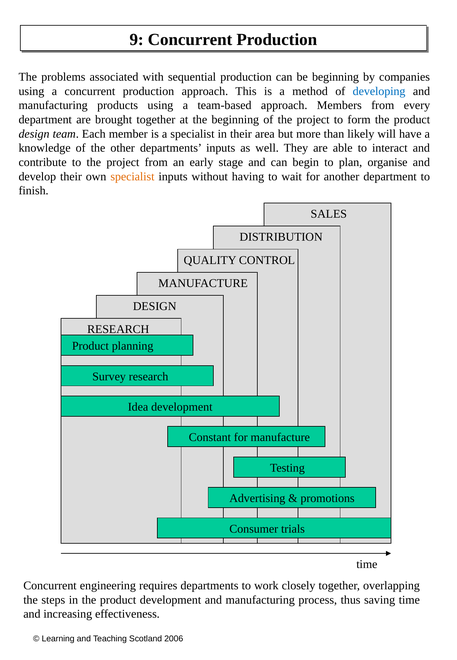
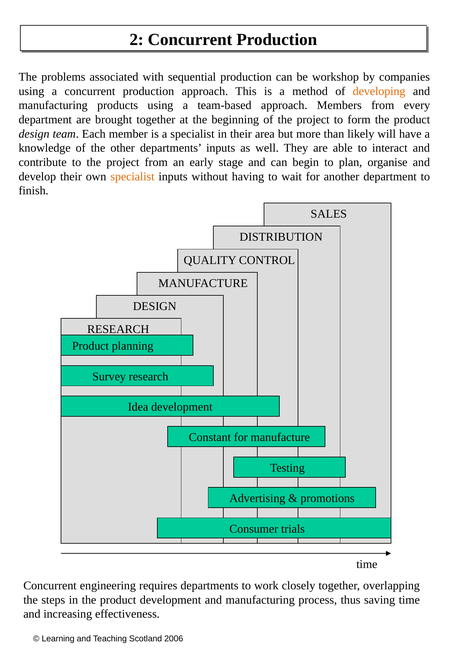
9: 9 -> 2
be beginning: beginning -> workshop
developing colour: blue -> orange
